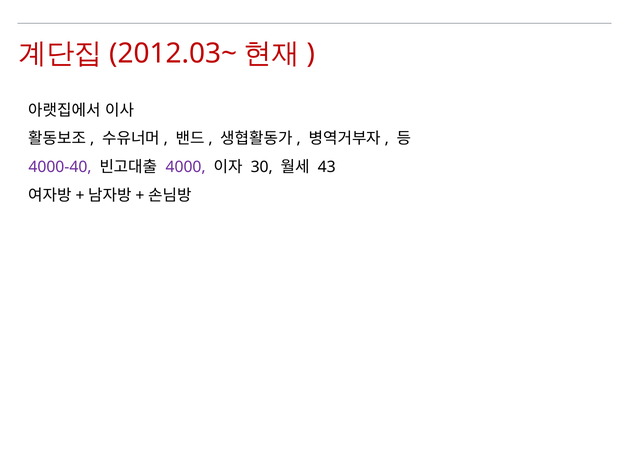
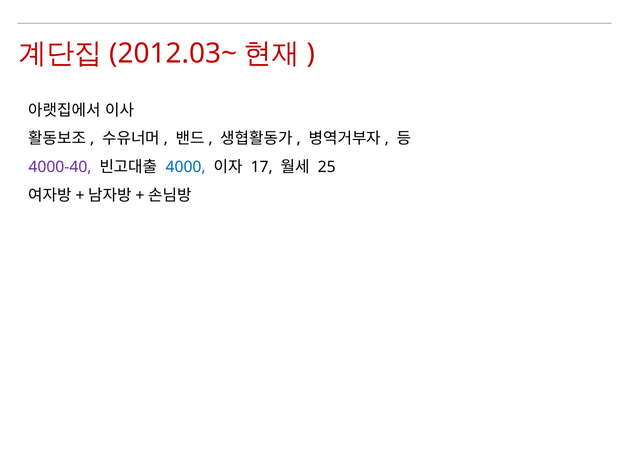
4000 colour: purple -> blue
30: 30 -> 17
43: 43 -> 25
